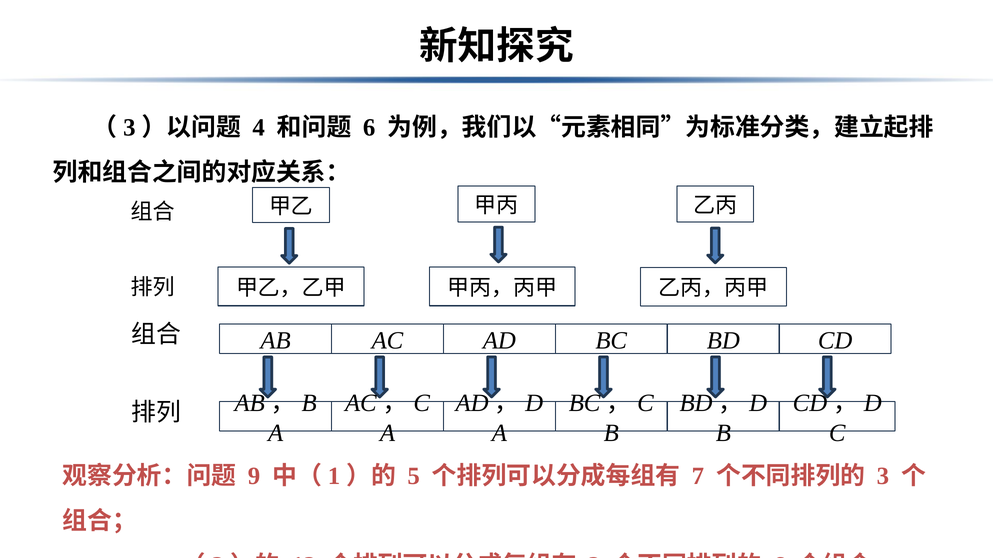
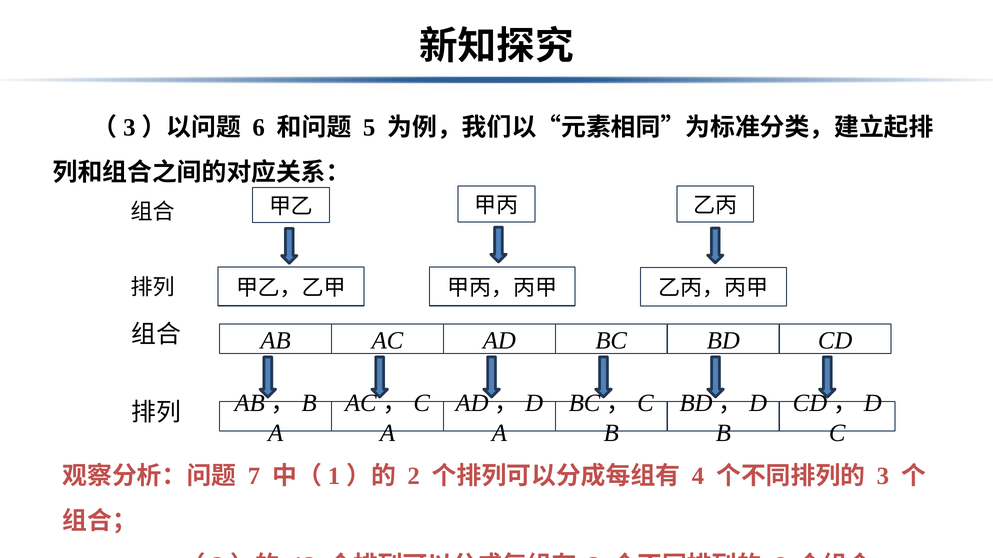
4 at (259, 128): 4 -> 6
6 at (369, 128): 6 -> 5
9: 9 -> 7
5 at (414, 477): 5 -> 2
7: 7 -> 4
